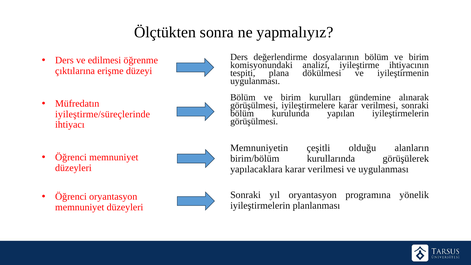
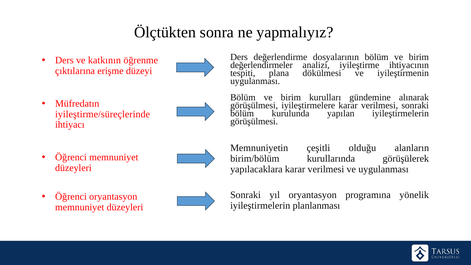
edilmesi: edilmesi -> katkının
komisyonundaki: komisyonundaki -> değerlendirmeler
